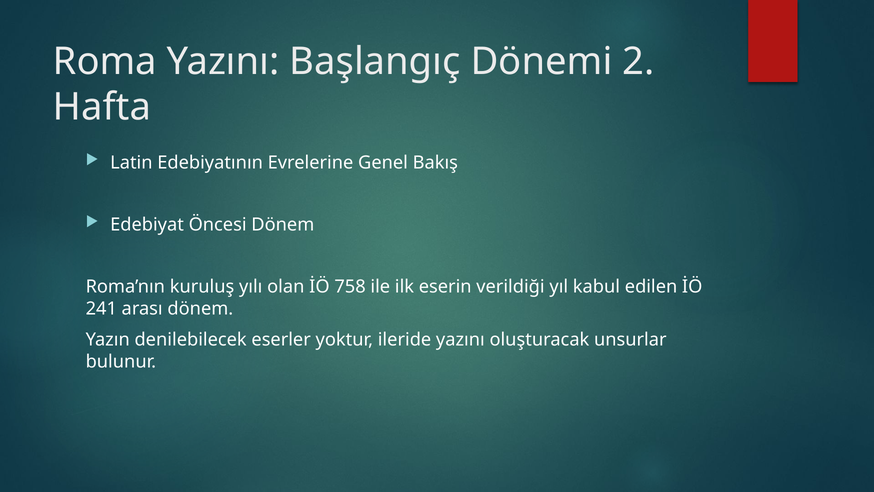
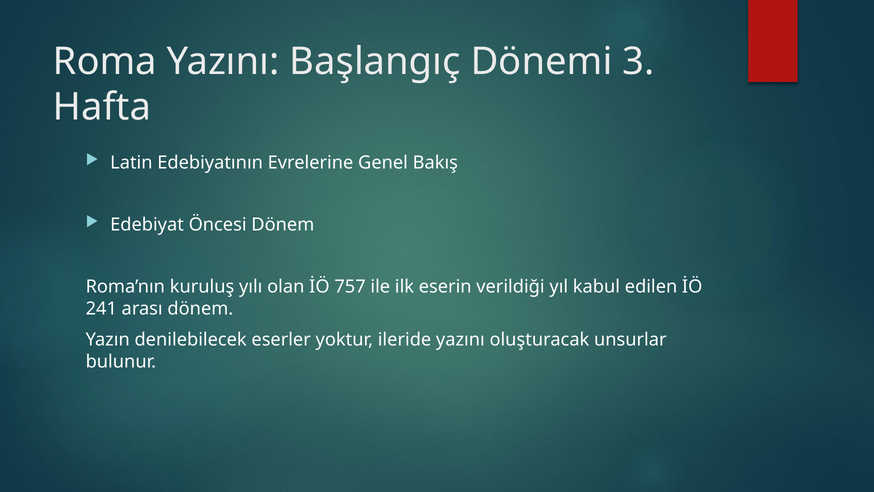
2: 2 -> 3
758: 758 -> 757
